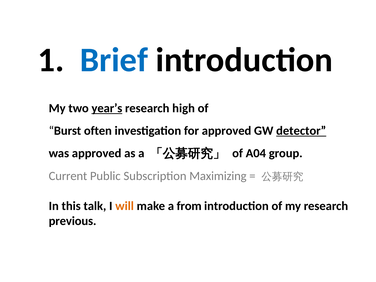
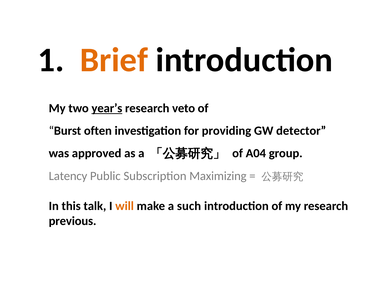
Brief colour: blue -> orange
high: high -> veto
for approved: approved -> providing
detector underline: present -> none
Current: Current -> Latency
from: from -> such
